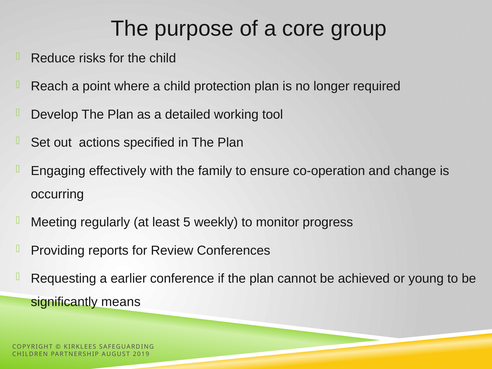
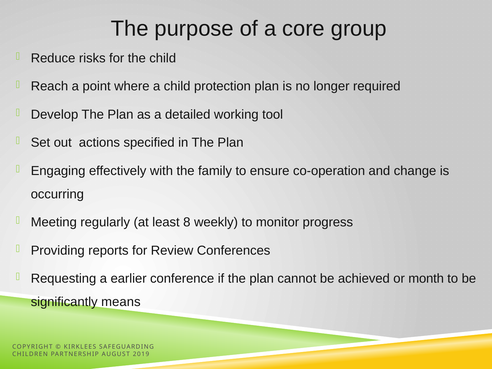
5: 5 -> 8
young: young -> month
